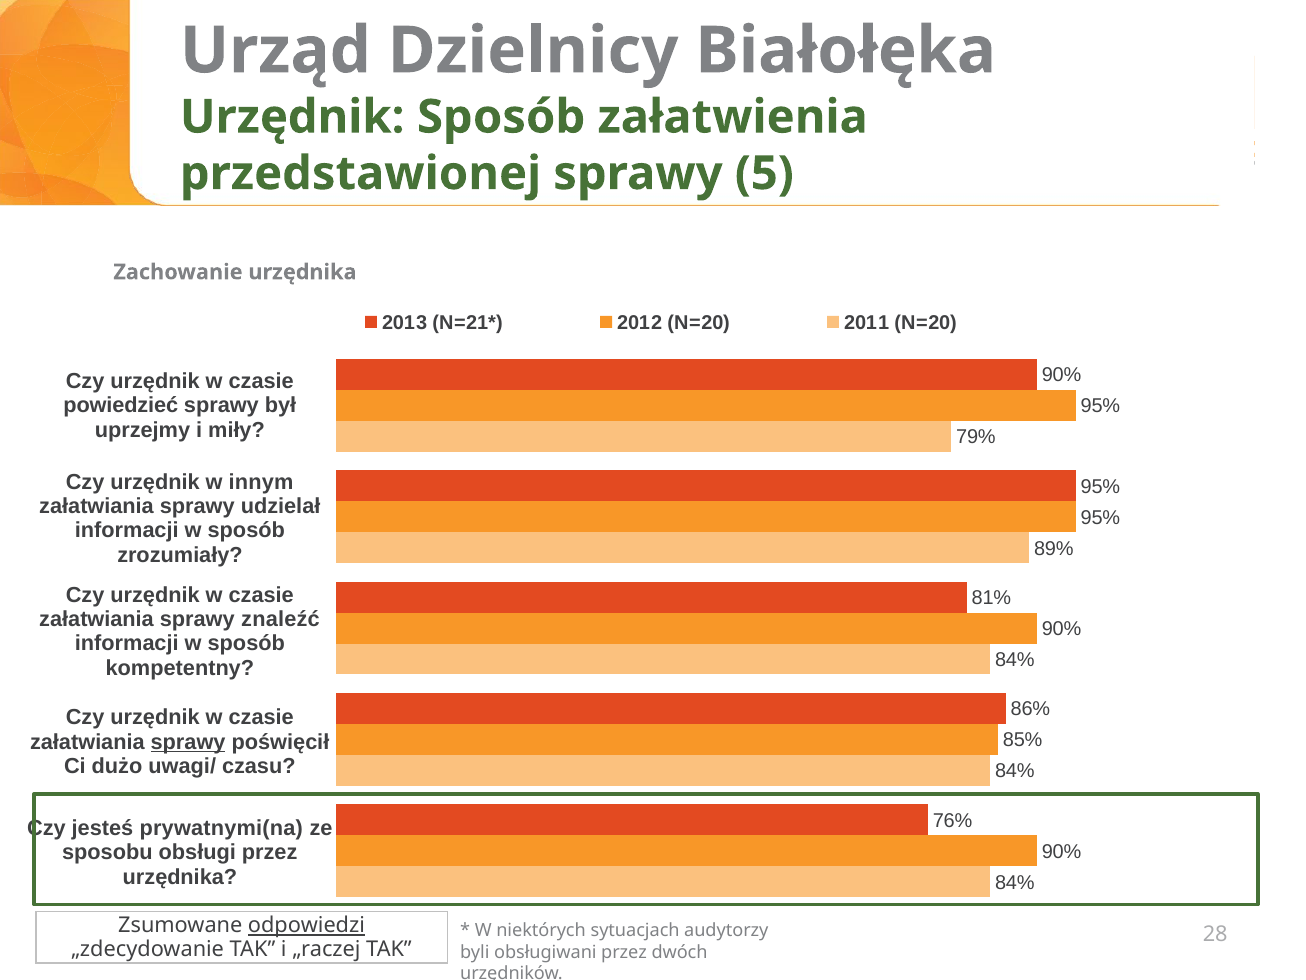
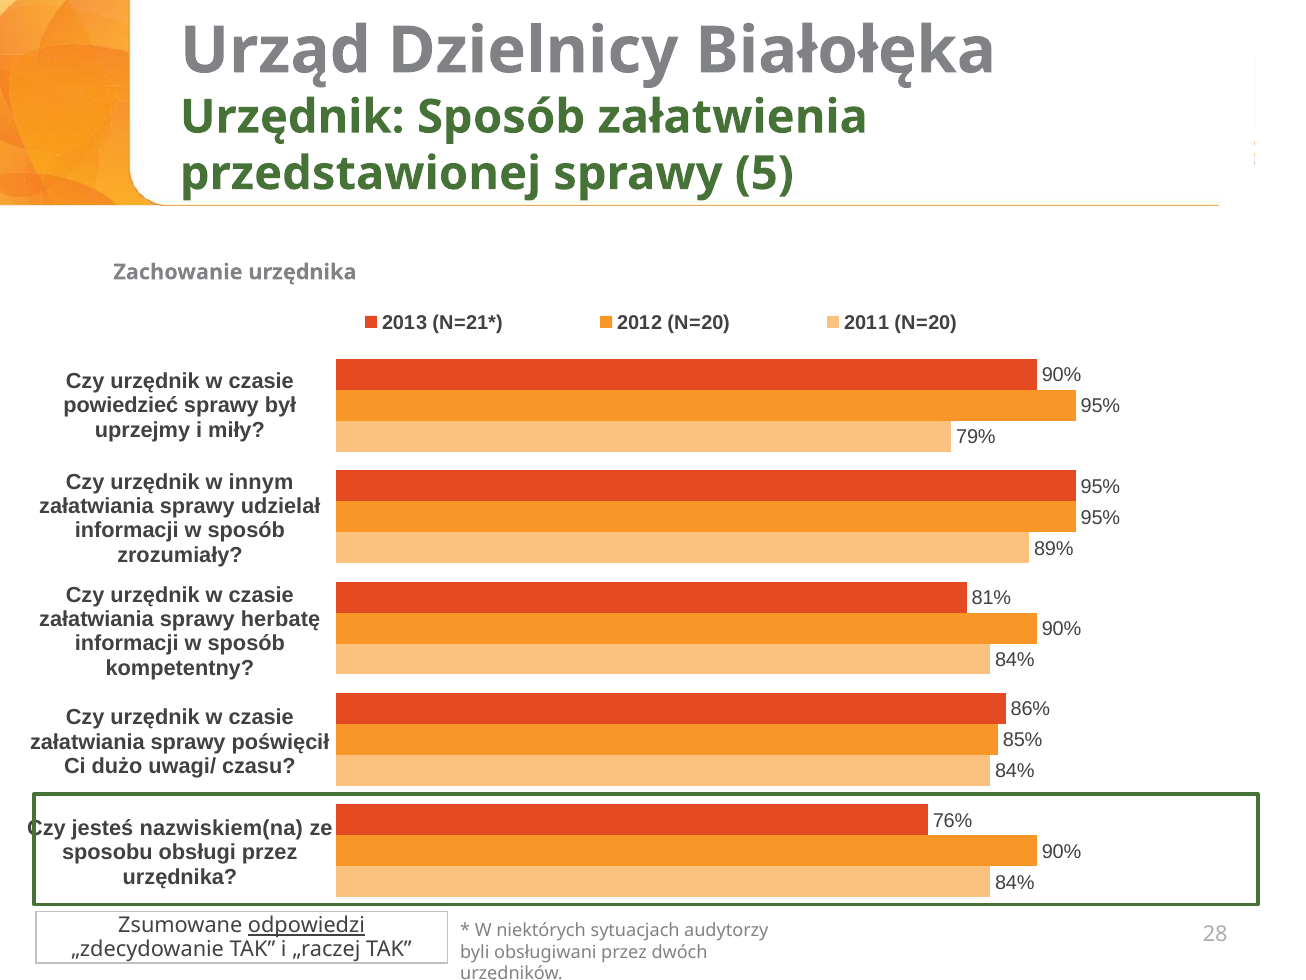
znaleźć: znaleźć -> herbatę
sprawy at (188, 742) underline: present -> none
prywatnymi(na: prywatnymi(na -> nazwiskiem(na
